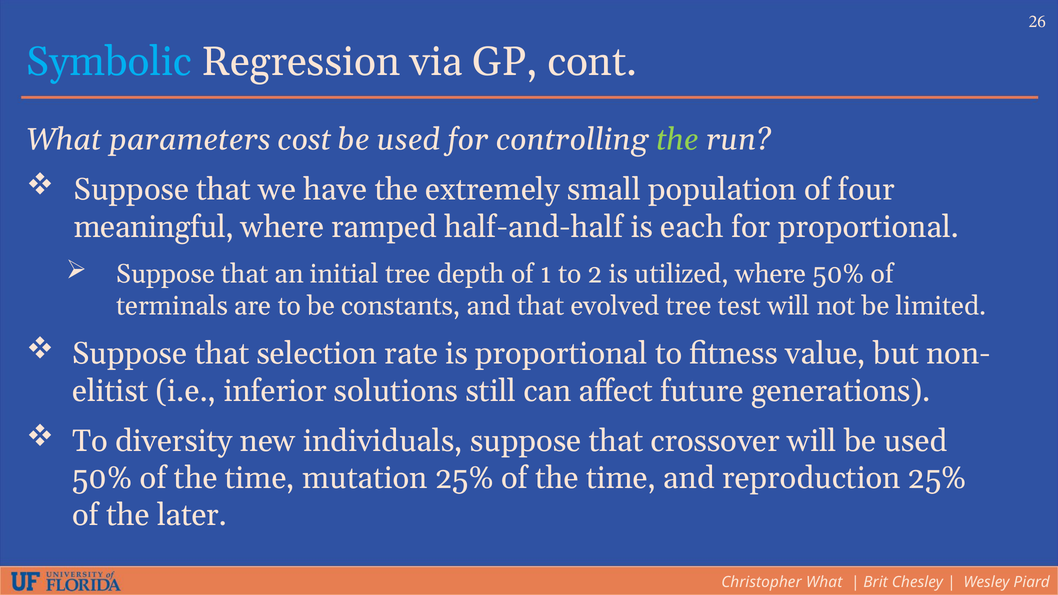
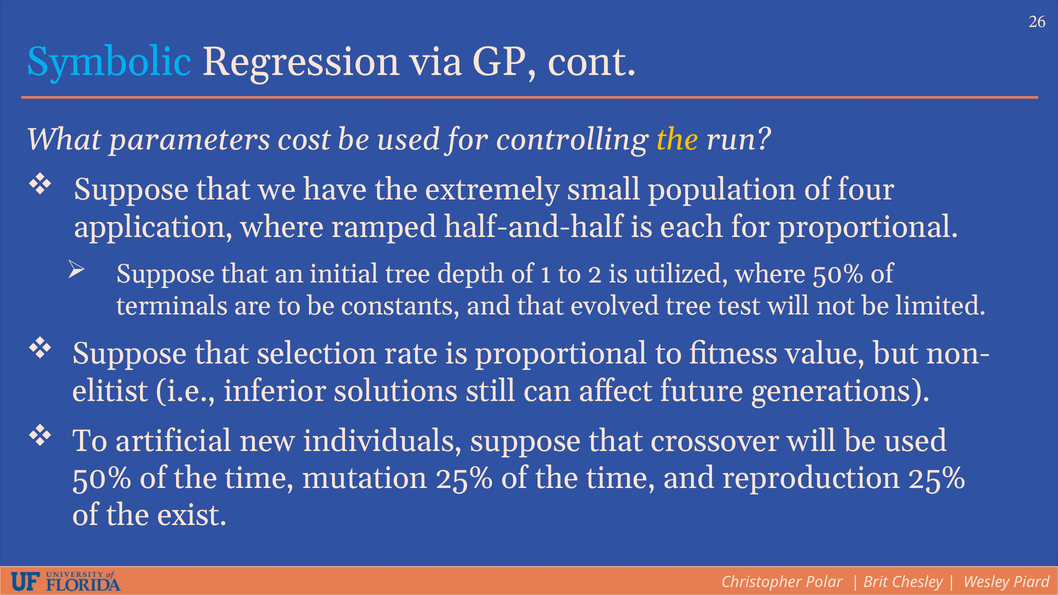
the at (677, 140) colour: light green -> yellow
meaningful: meaningful -> application
diversity: diversity -> artificial
later: later -> exist
Christopher What: What -> Polar
